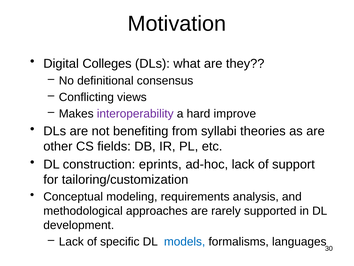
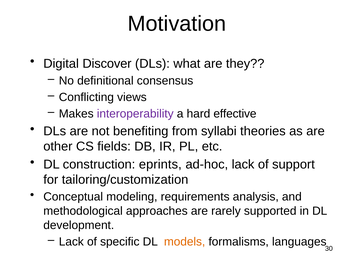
Colleges: Colleges -> Discover
improve: improve -> effective
models colour: blue -> orange
